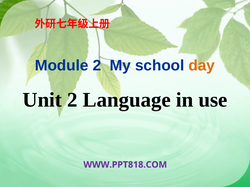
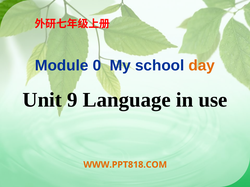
Module 2: 2 -> 0
Unit 2: 2 -> 9
WWW.PPT818.COM colour: purple -> orange
